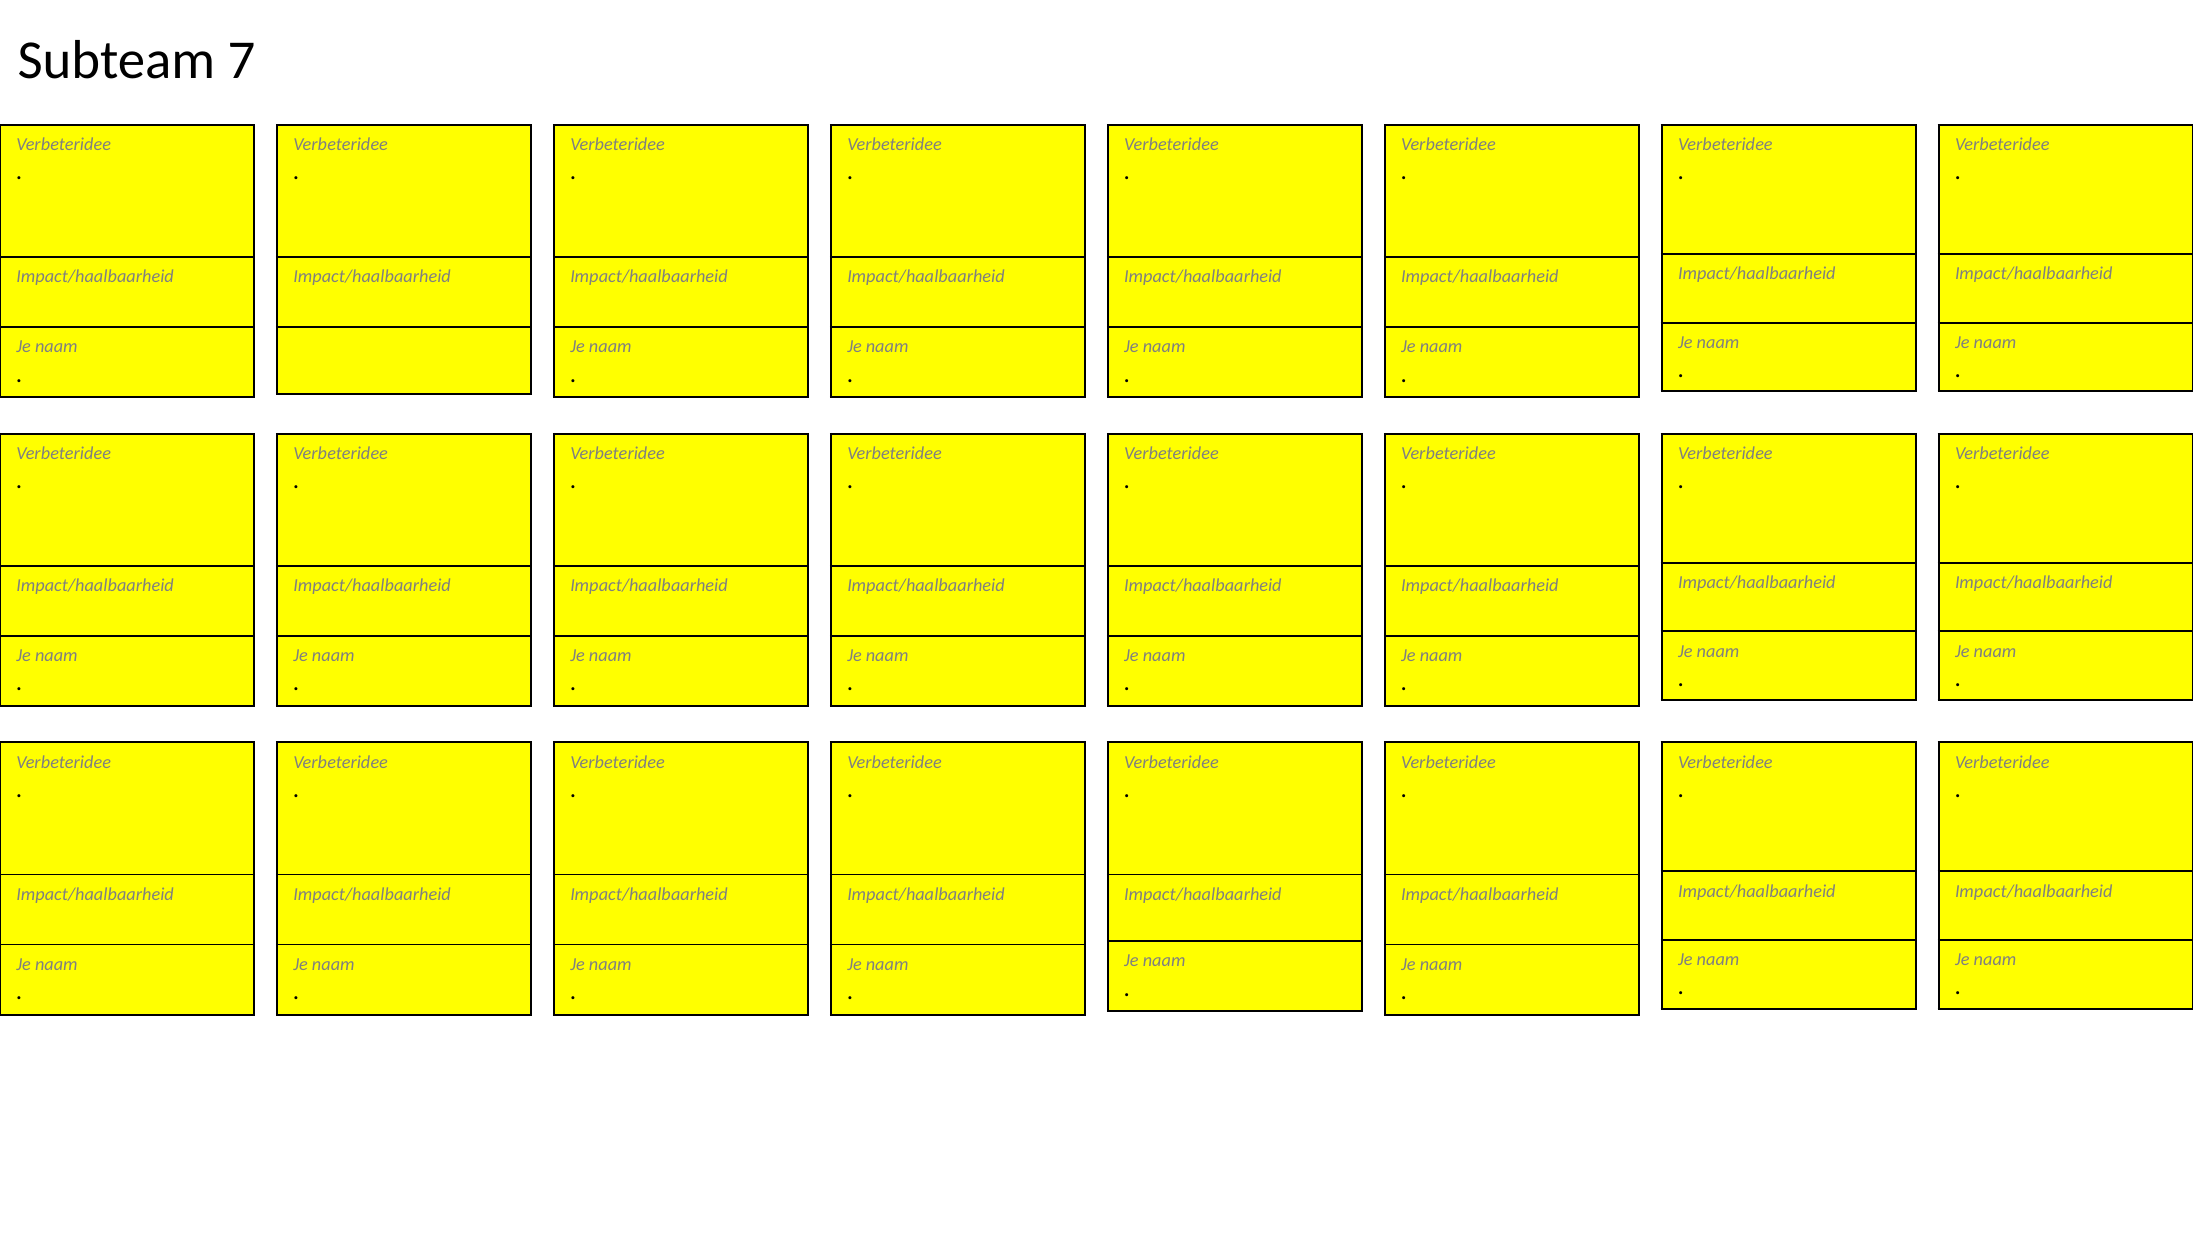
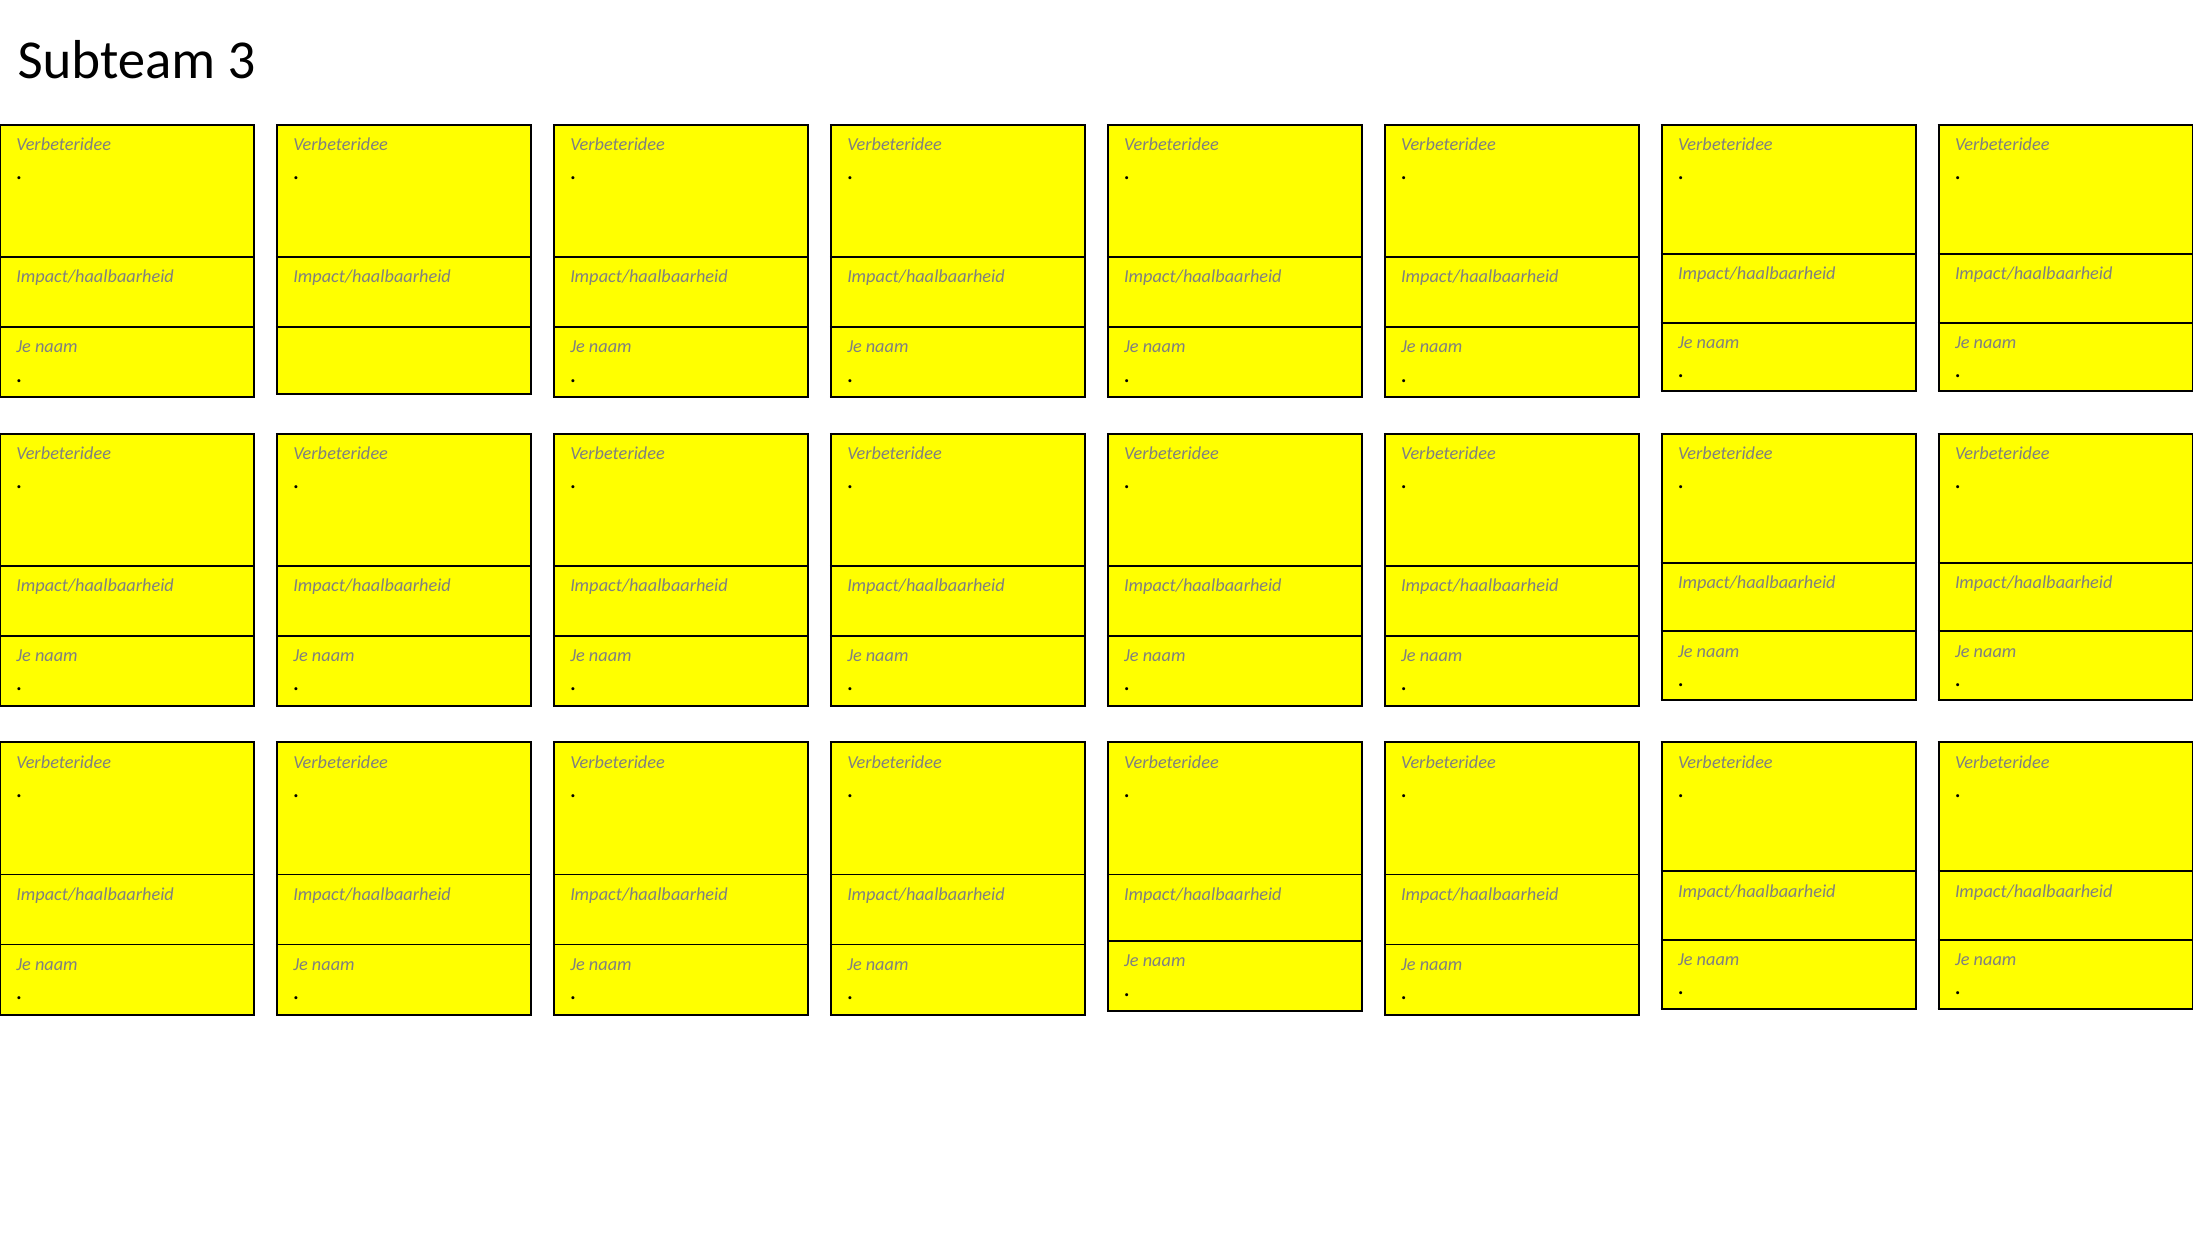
7: 7 -> 3
